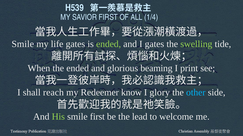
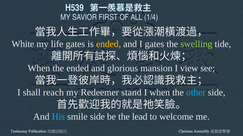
Smile at (23, 44): Smile -> White
ended at (109, 44) colour: light green -> yellow
beaming: beaming -> mansion
print: print -> view
know: know -> stand
I glory: glory -> when
His colour: light green -> light blue
smile first: first -> side
